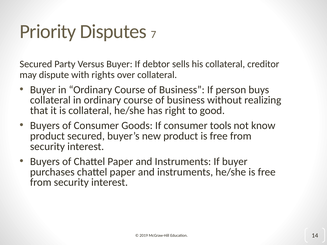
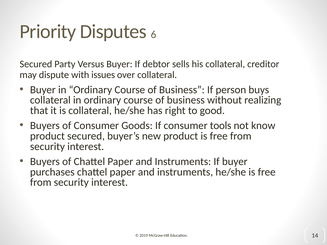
7: 7 -> 6
rights: rights -> issues
